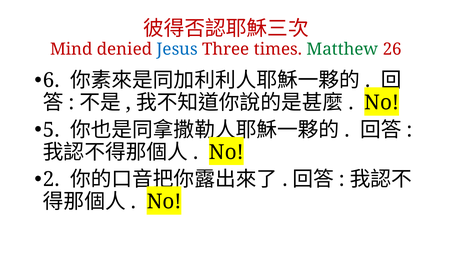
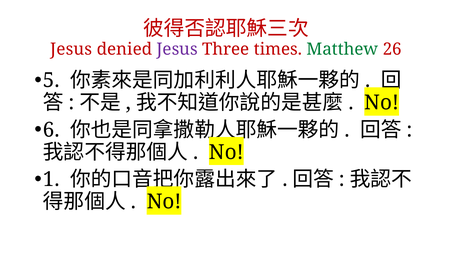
Mind at (71, 49): Mind -> Jesus
Jesus at (177, 49) colour: blue -> purple
6: 6 -> 5
5: 5 -> 6
2: 2 -> 1
